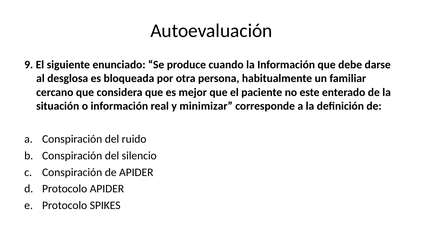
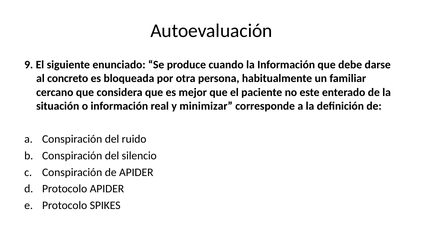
desglosa: desglosa -> concreto
